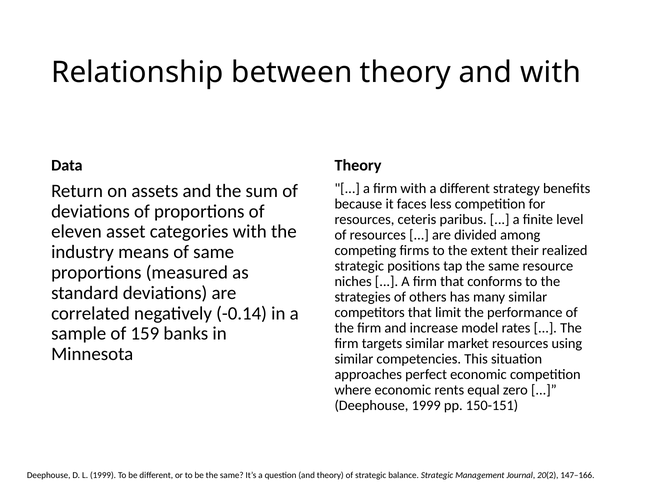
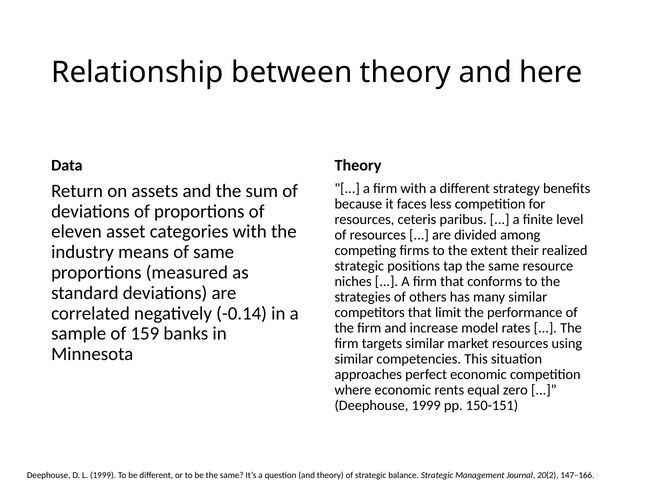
and with: with -> here
